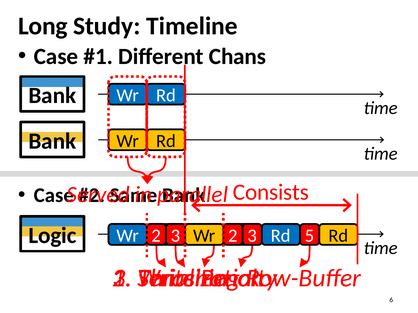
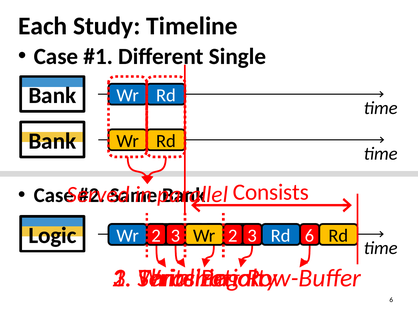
Long: Long -> Each
Chans: Chans -> Single
5 at (310, 236): 5 -> 6
